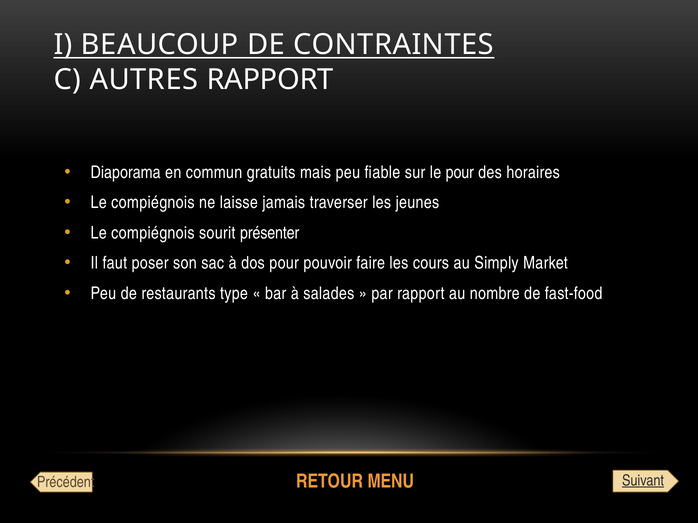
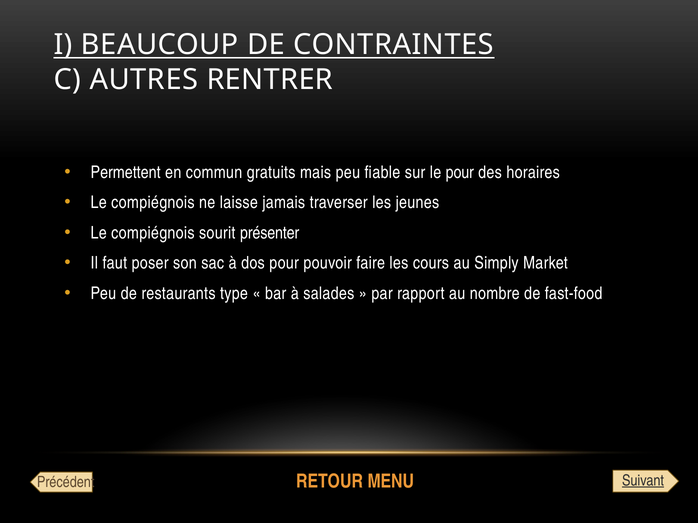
AUTRES RAPPORT: RAPPORT -> RENTRER
Diaporama: Diaporama -> Permettent
